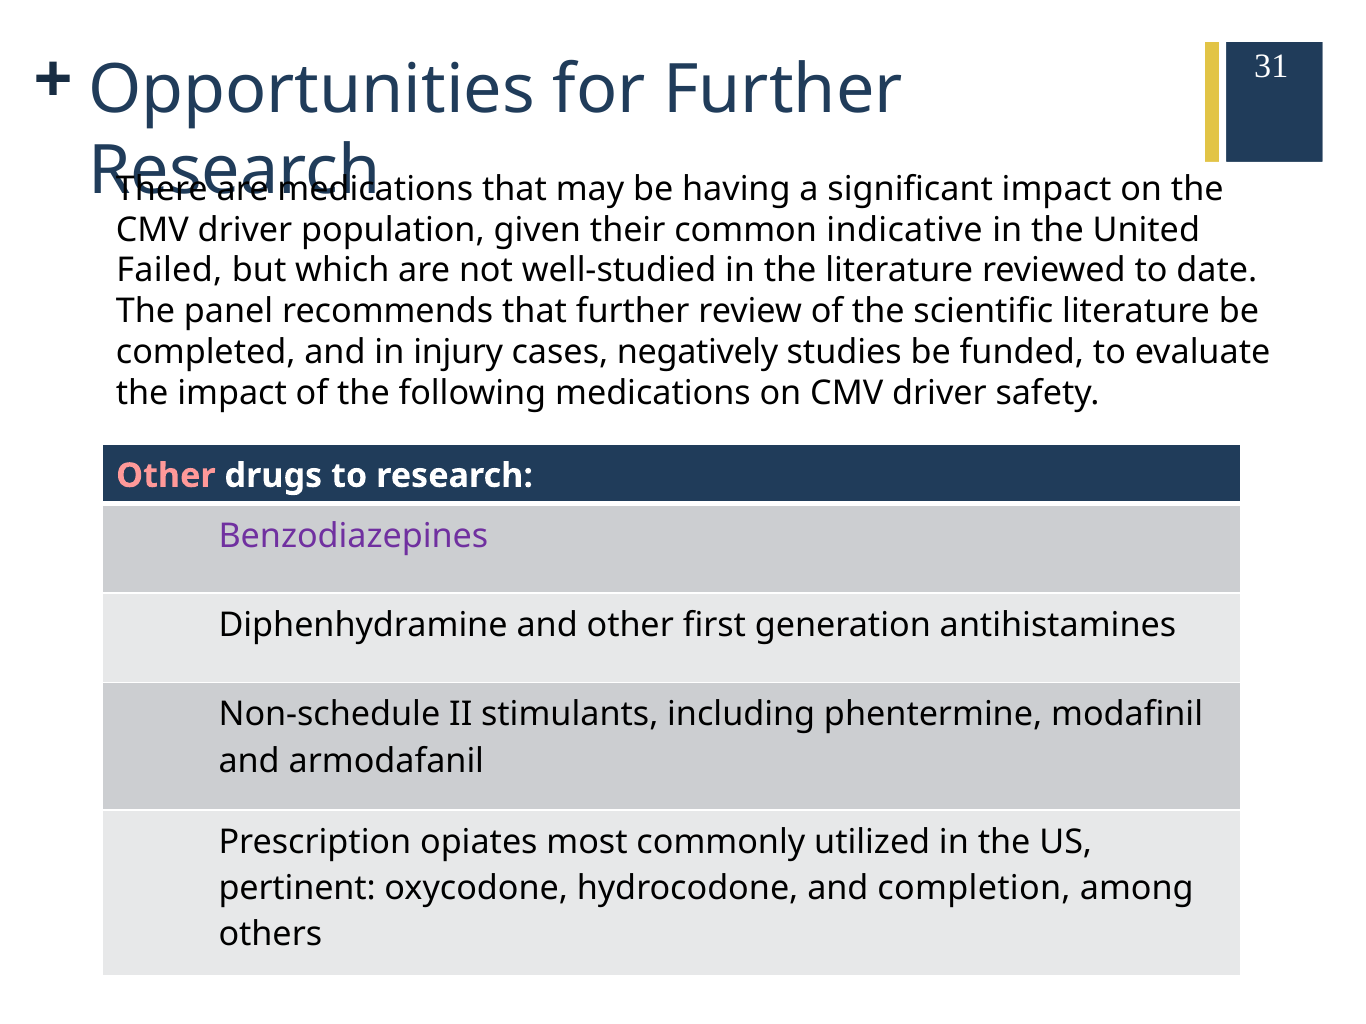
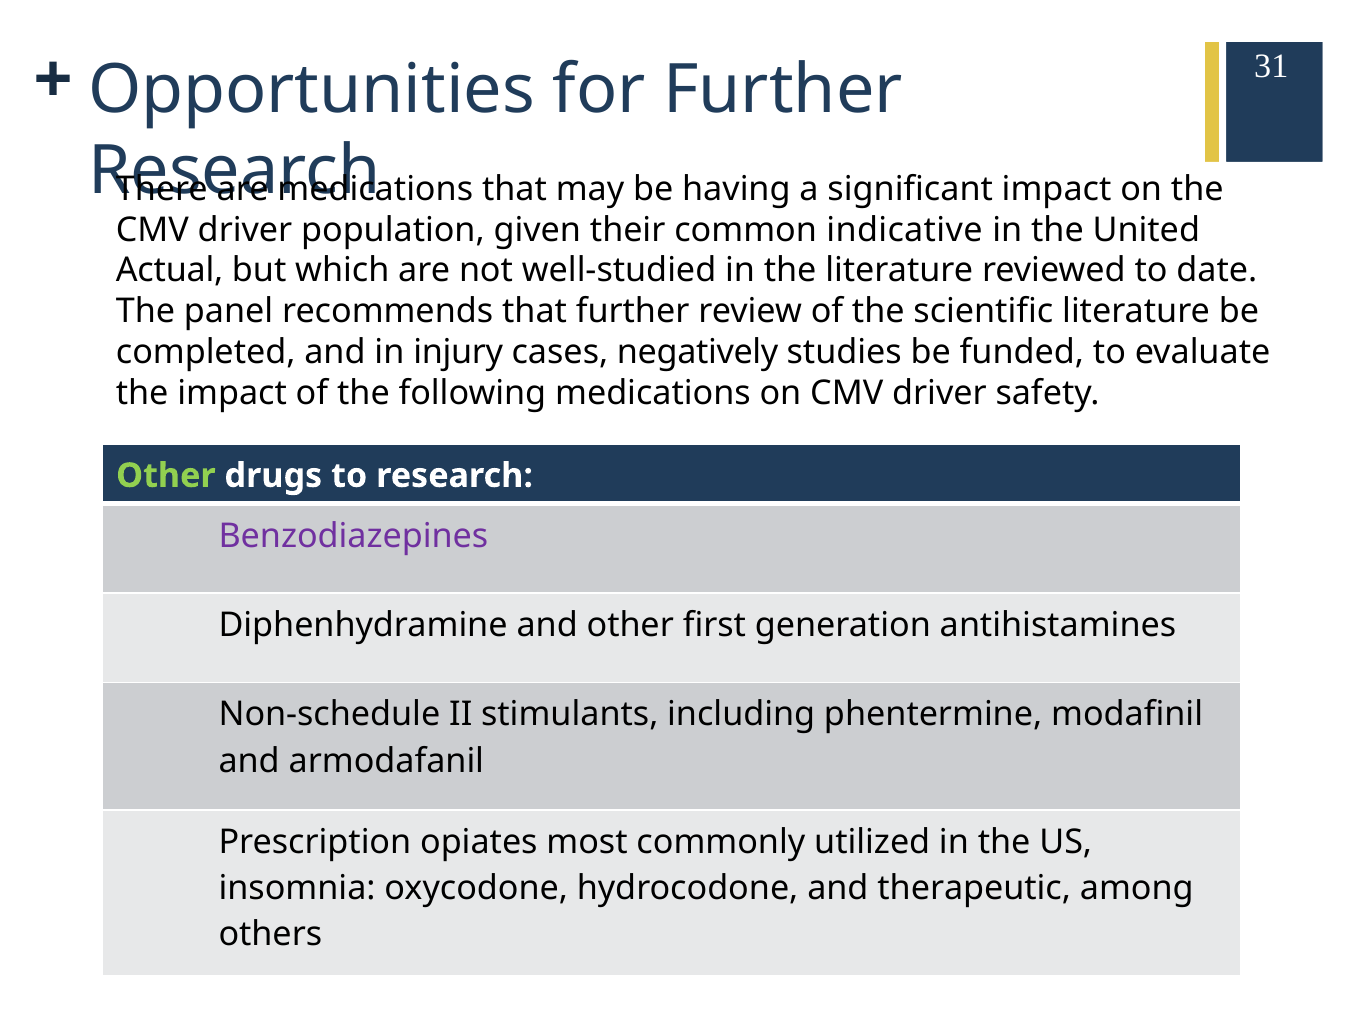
Failed: Failed -> Actual
Other at (166, 476) colour: pink -> light green
pertinent: pertinent -> insomnia
completion: completion -> therapeutic
